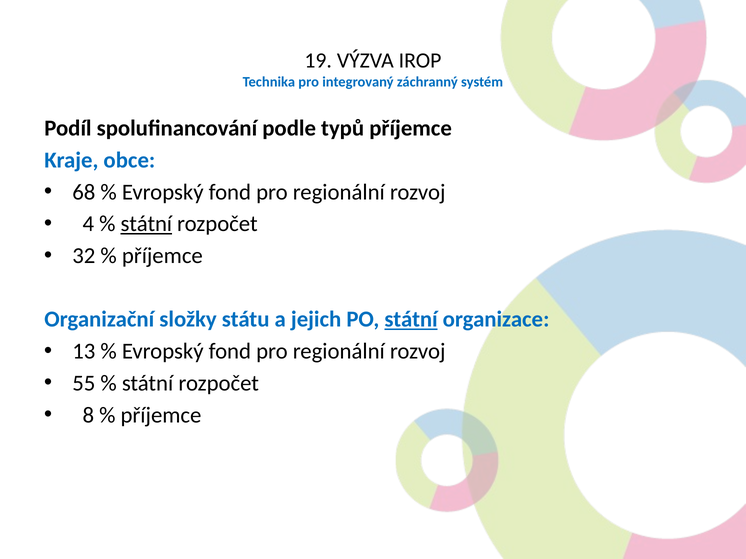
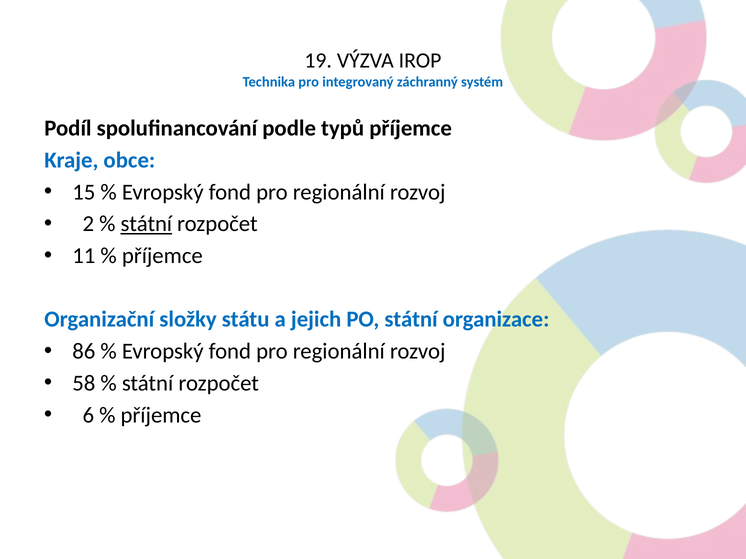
68: 68 -> 15
4: 4 -> 2
32: 32 -> 11
státní at (411, 320) underline: present -> none
13: 13 -> 86
55: 55 -> 58
8: 8 -> 6
